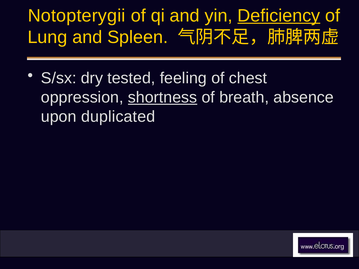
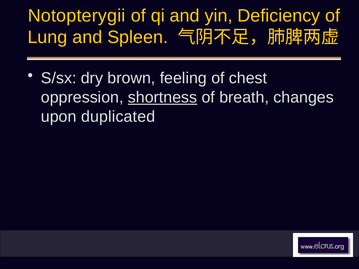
Deficiency underline: present -> none
tested: tested -> brown
absence: absence -> changes
